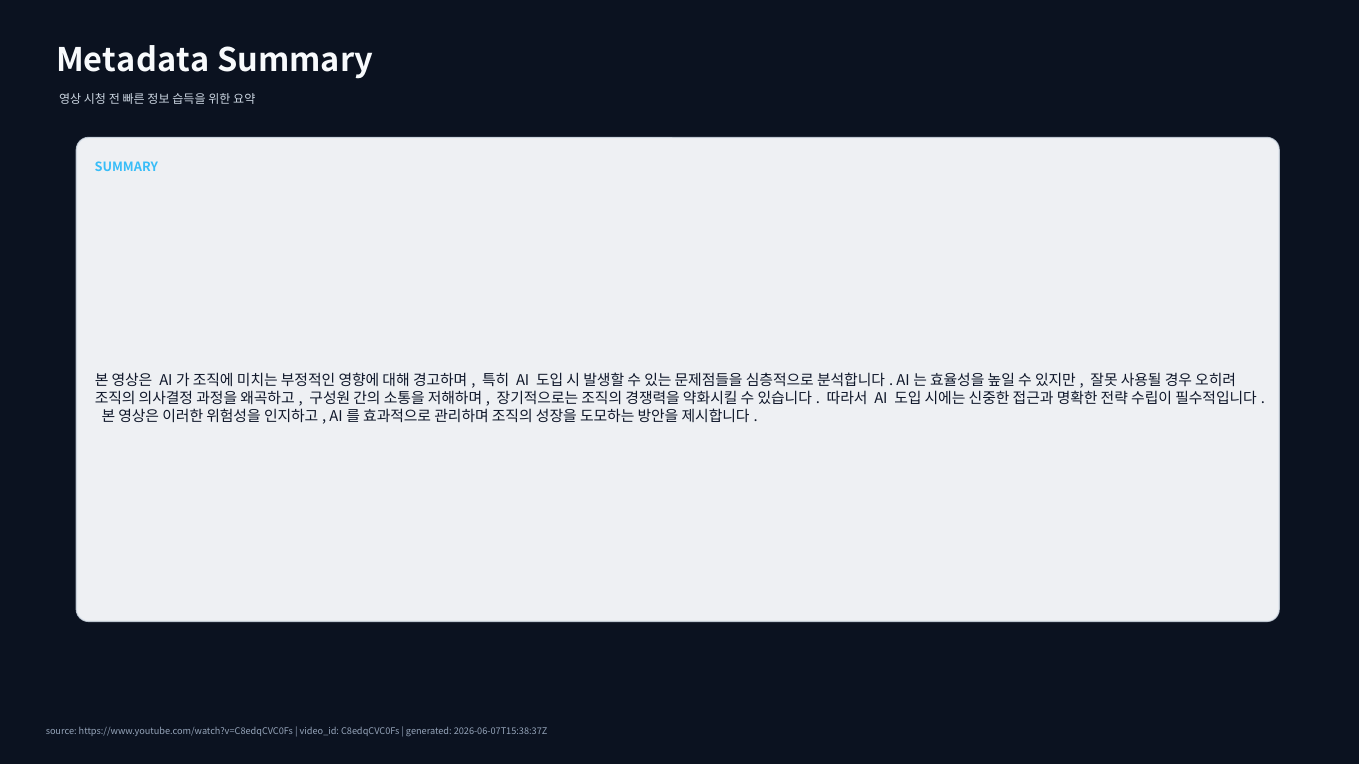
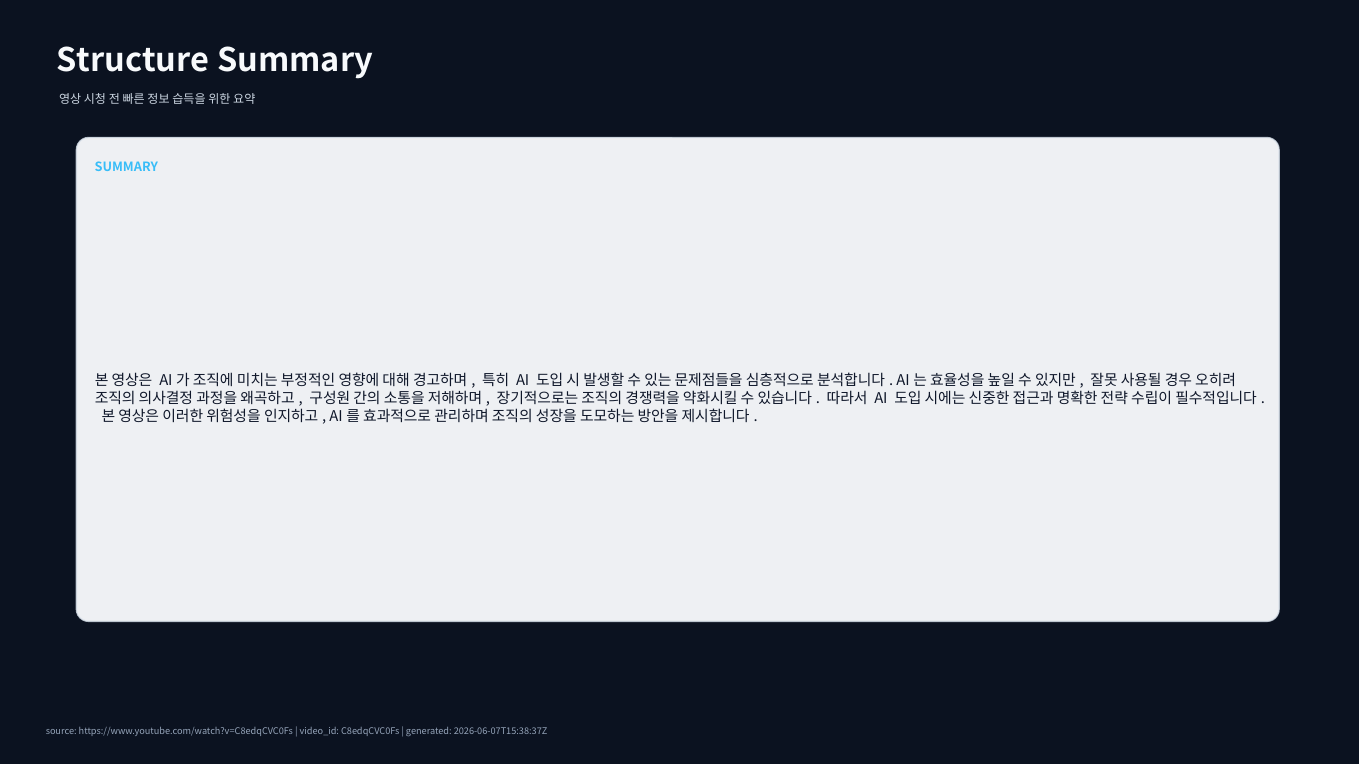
Metadata: Metadata -> Structure
